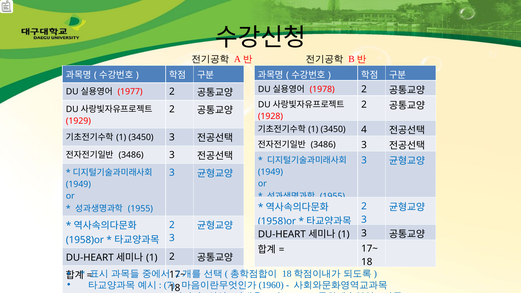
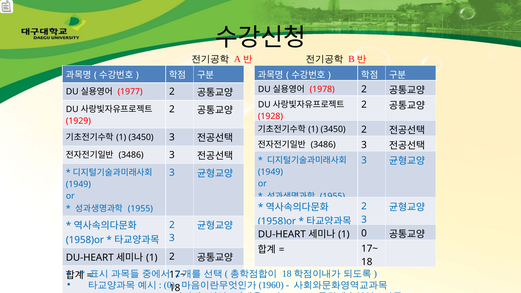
3450 4: 4 -> 2
3 at (364, 233): 3 -> 0
7 at (169, 285): 7 -> 0
